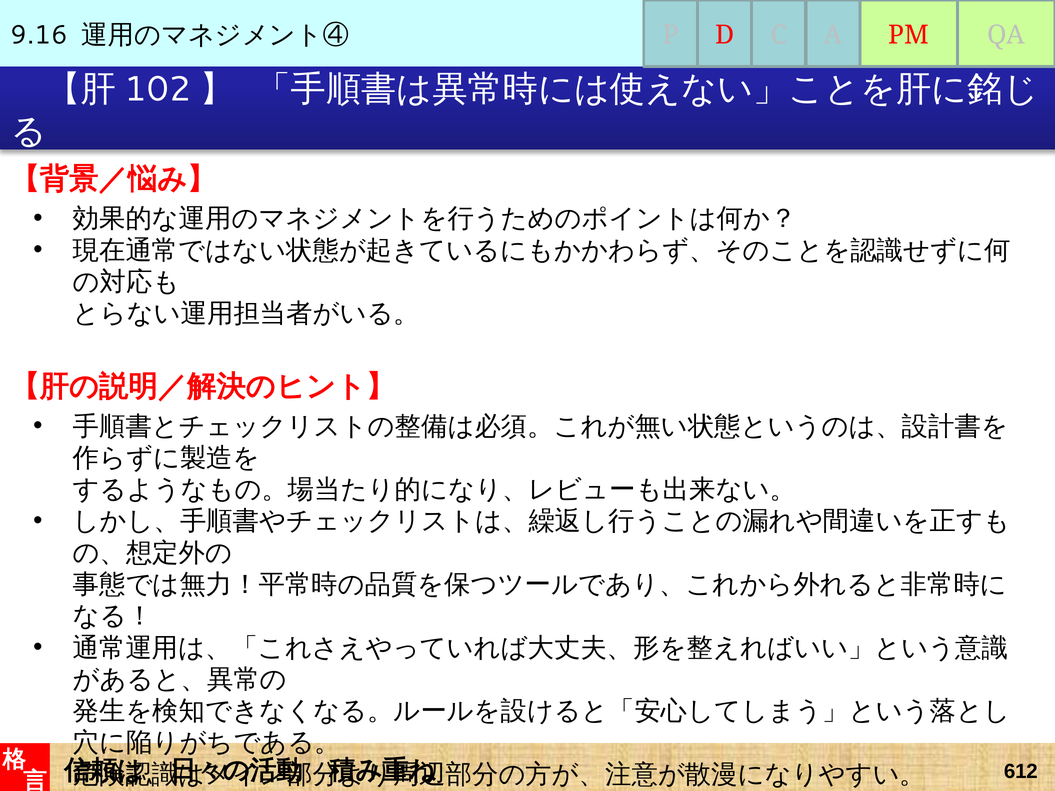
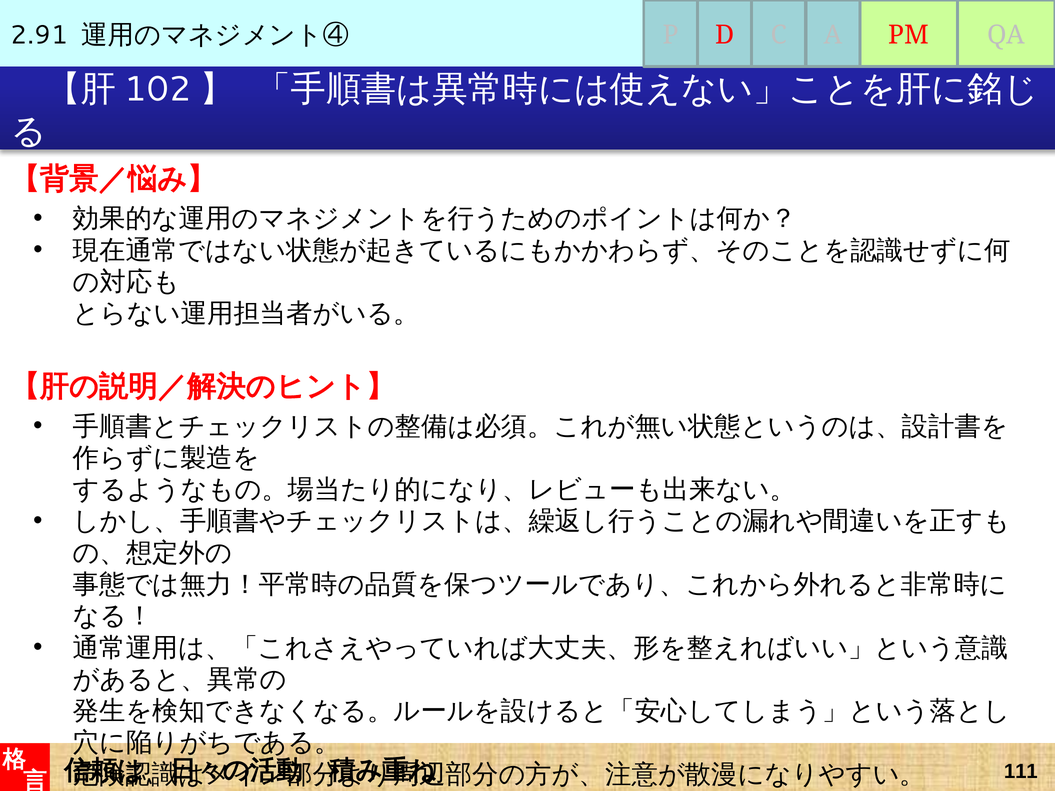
9.16: 9.16 -> 2.91
612: 612 -> 111
